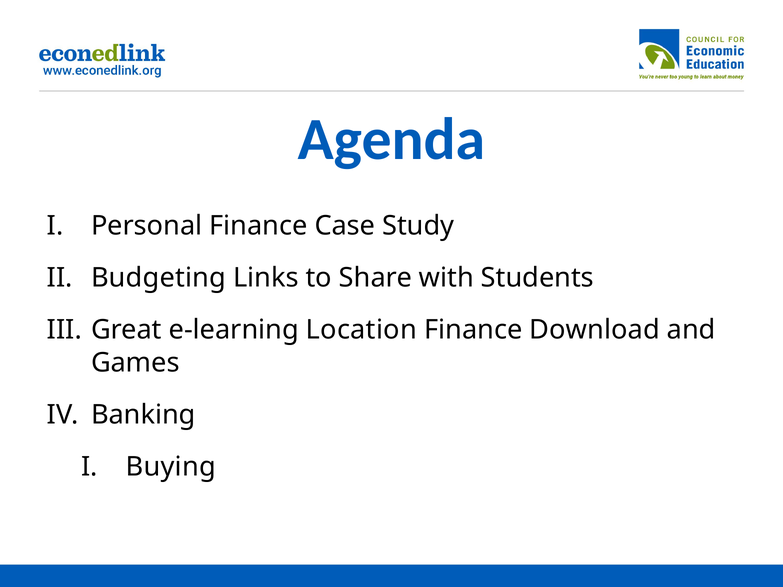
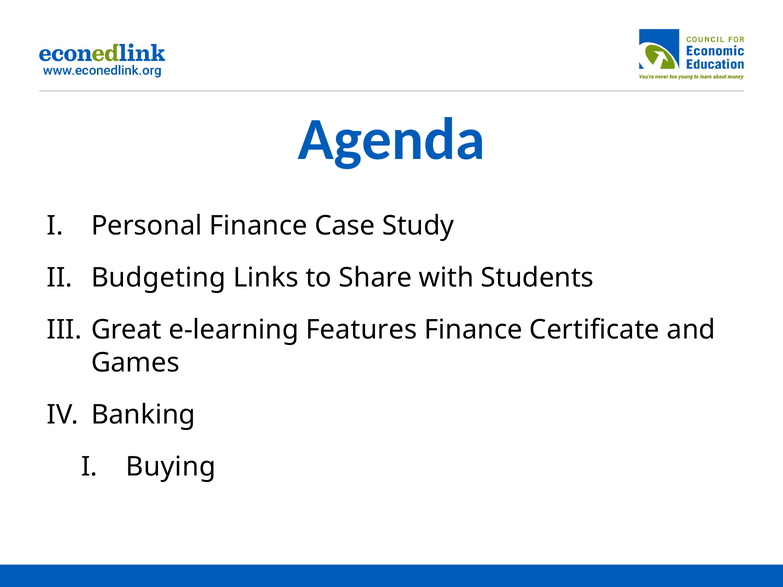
Location: Location -> Features
Download: Download -> Certificate
